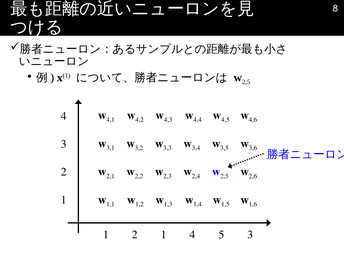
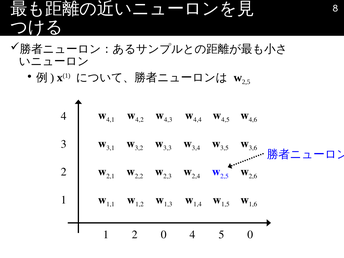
2 1: 1 -> 0
5 3: 3 -> 0
